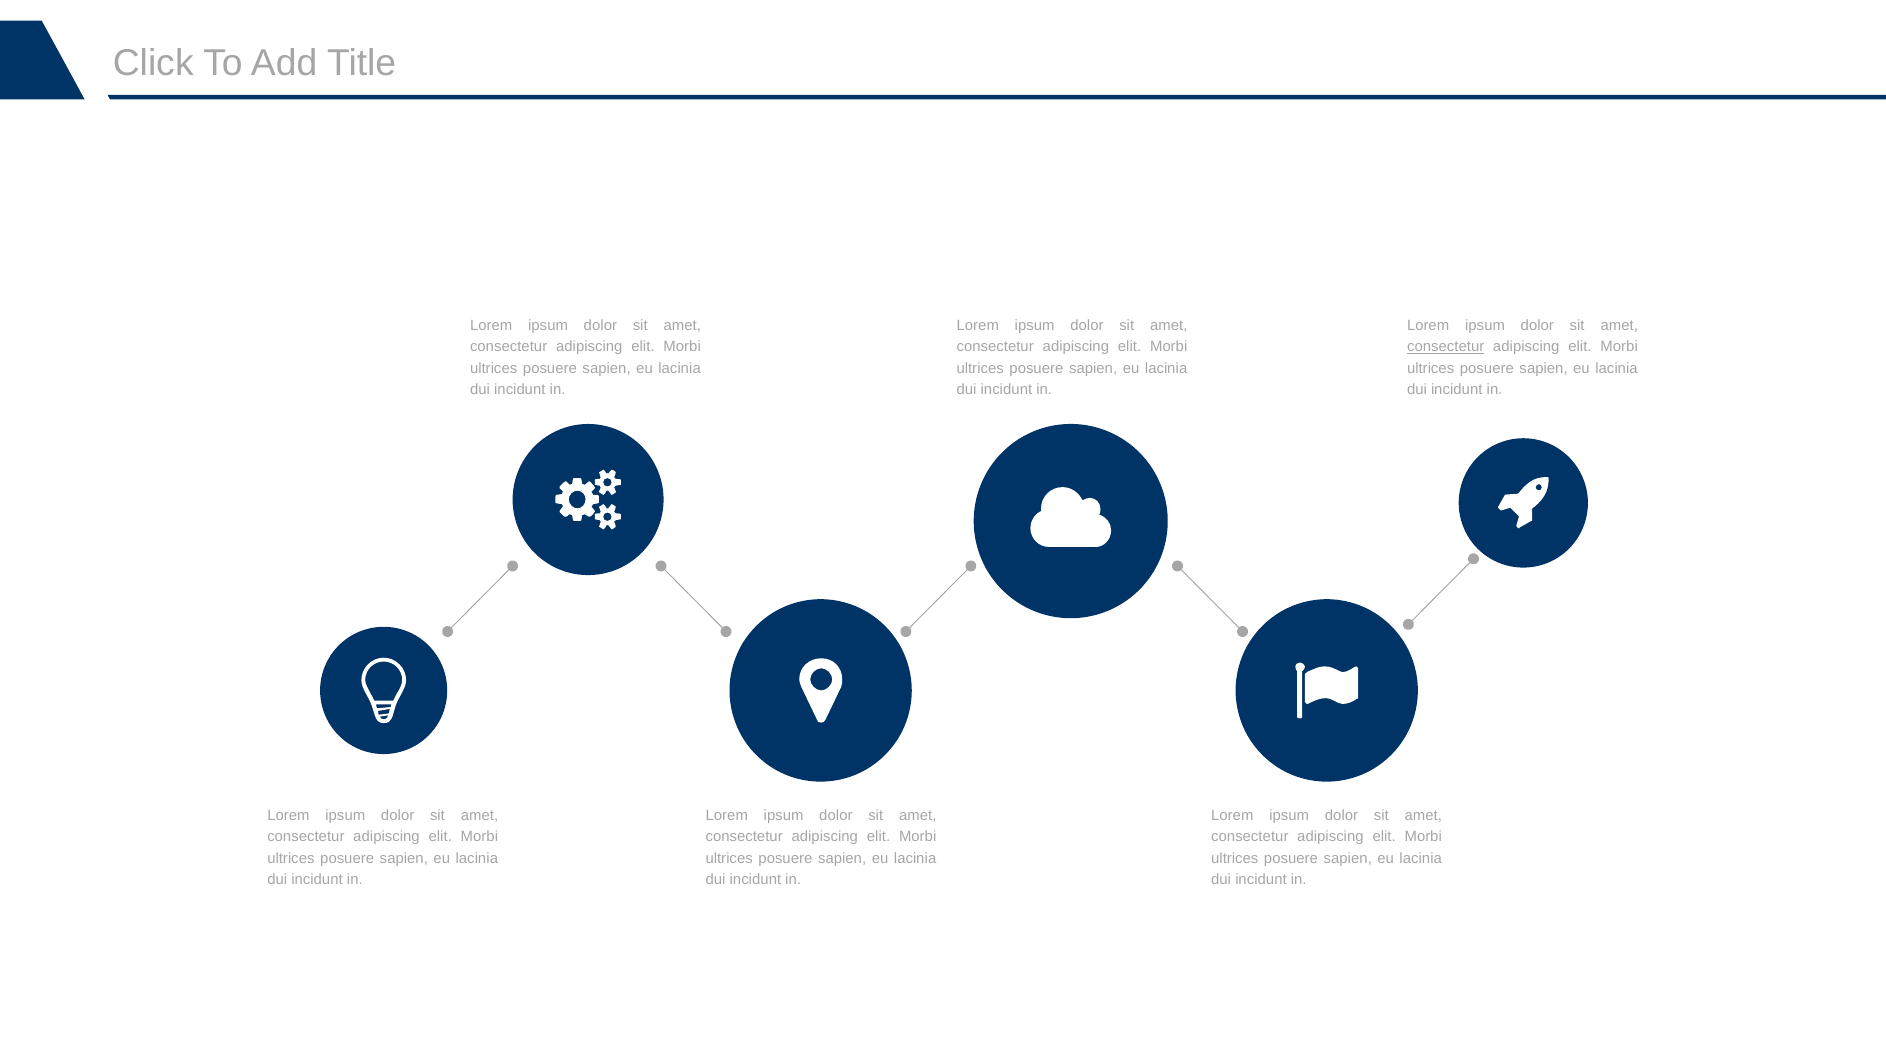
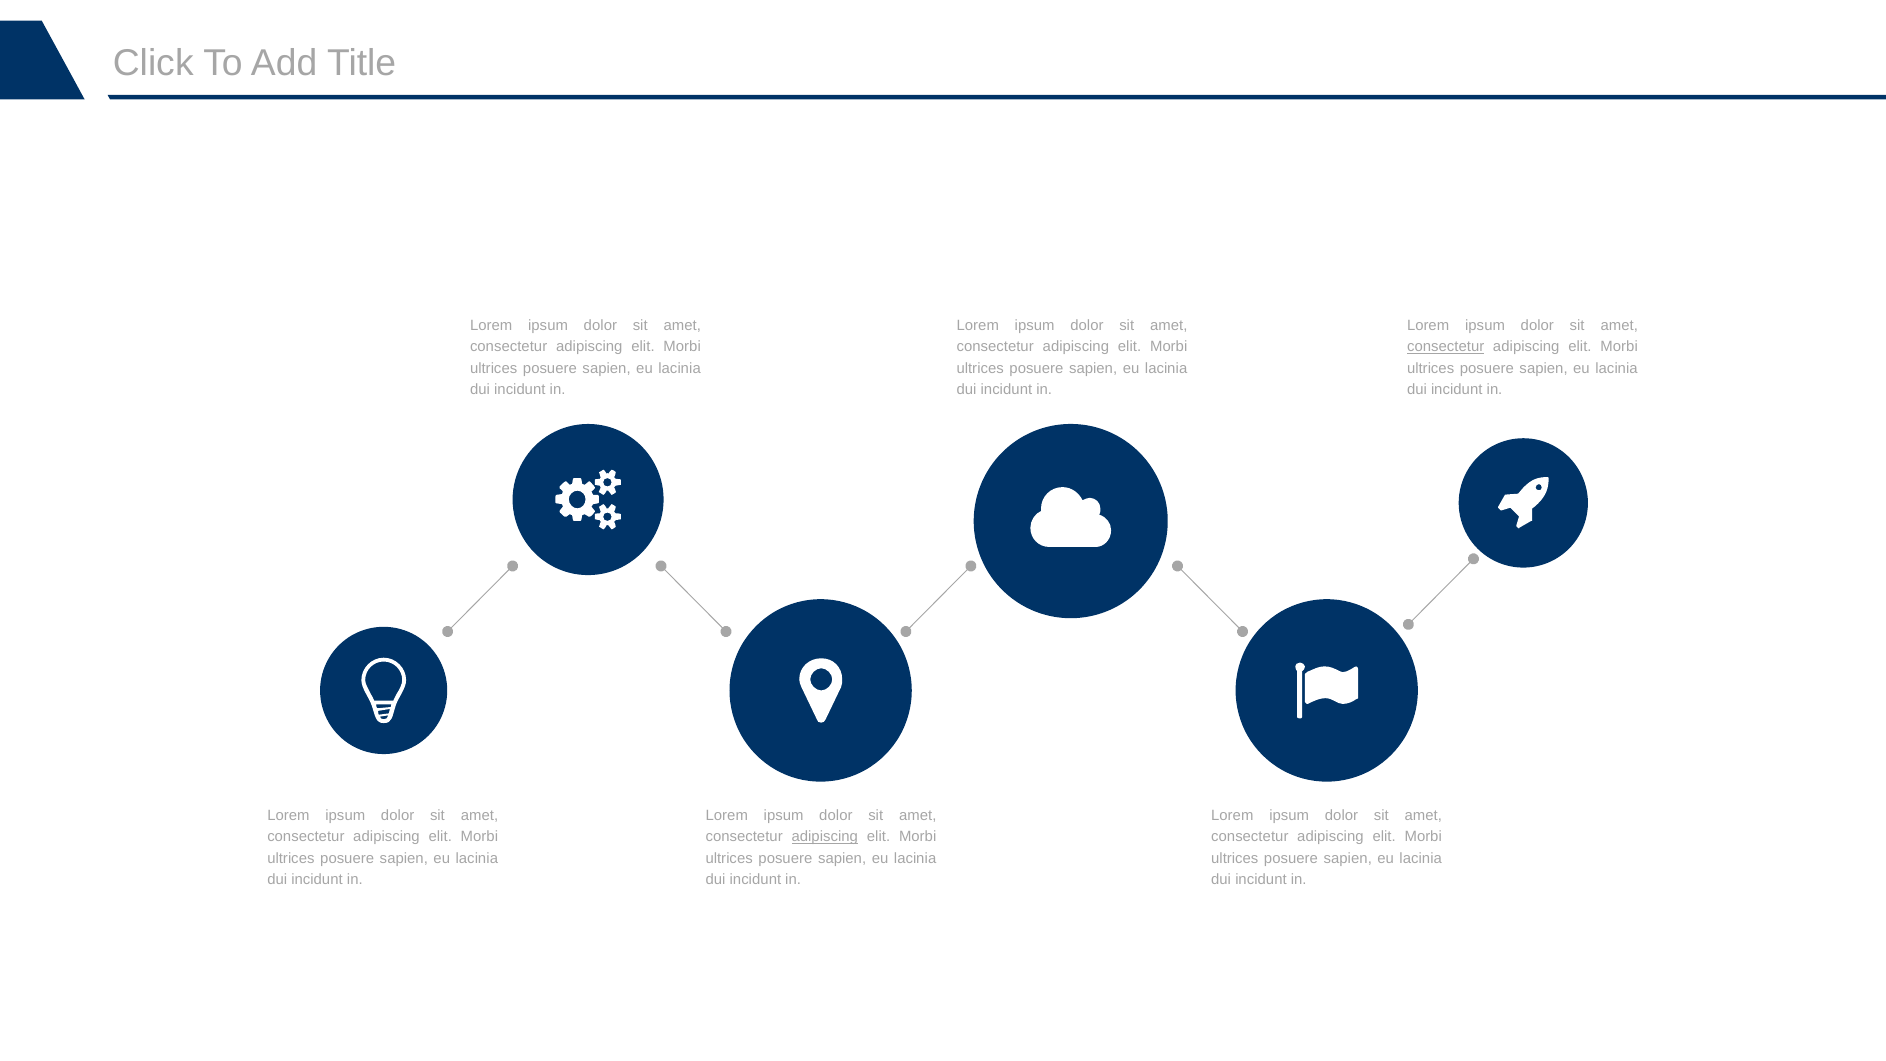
adipiscing at (825, 837) underline: none -> present
